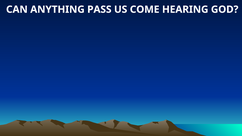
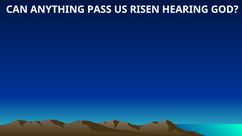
COME: COME -> RISEN
